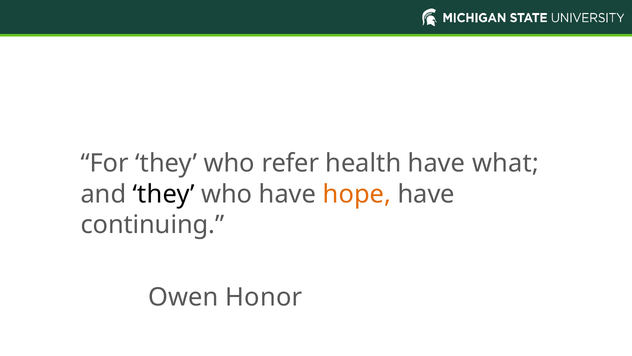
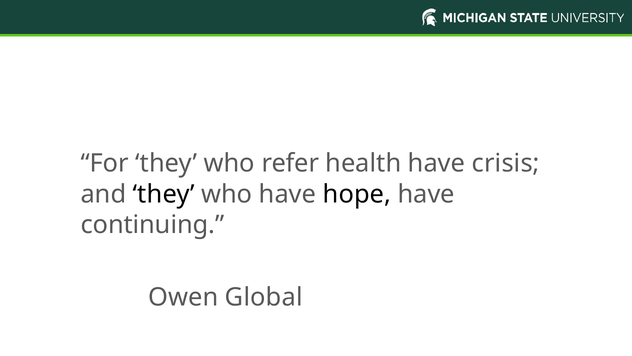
what: what -> crisis
hope colour: orange -> black
Honor: Honor -> Global
